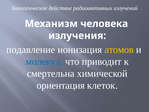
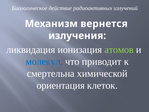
человека: человека -> вернется
подавление: подавление -> ликвидация
атомов colour: yellow -> light green
